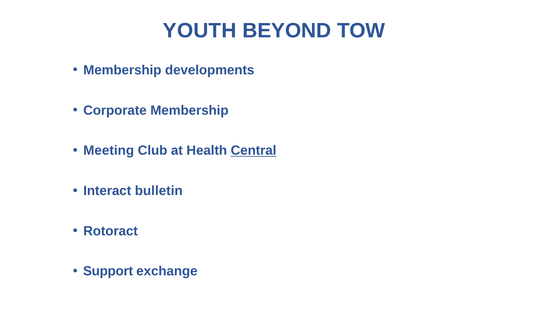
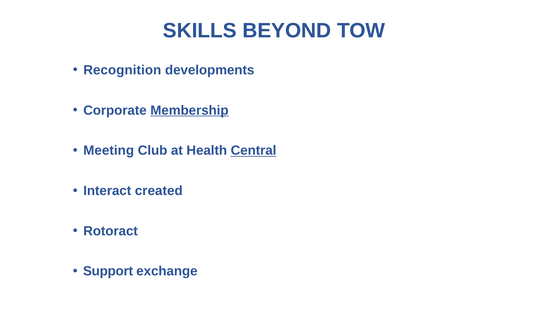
YOUTH: YOUTH -> SKILLS
Membership at (122, 70): Membership -> Recognition
Membership at (189, 110) underline: none -> present
bulletin: bulletin -> created
